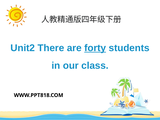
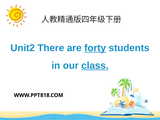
class underline: none -> present
